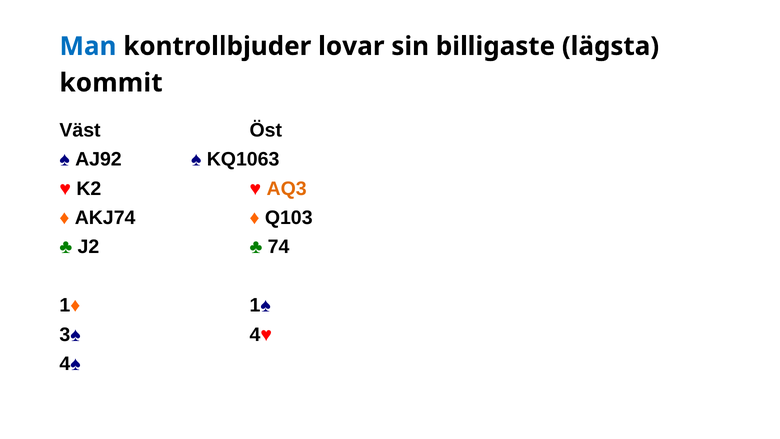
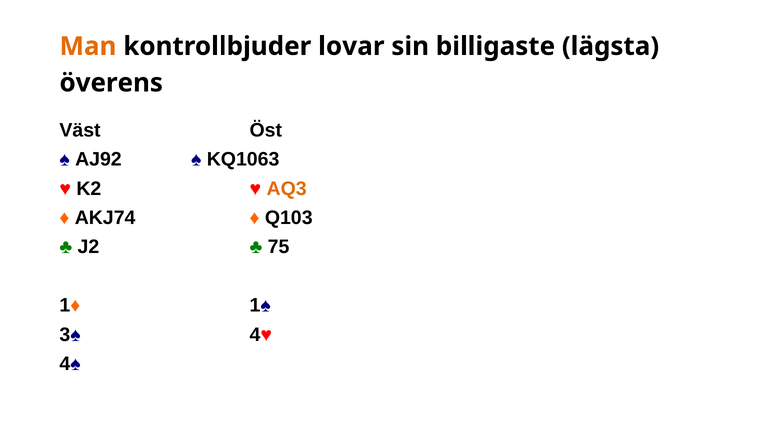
Man colour: blue -> orange
kommit: kommit -> överens
74: 74 -> 75
